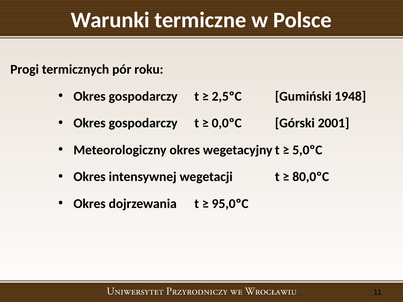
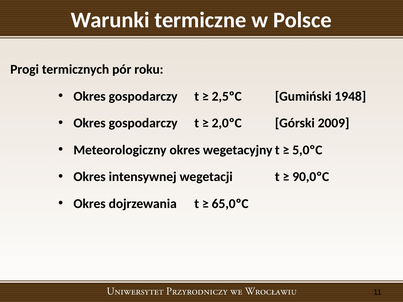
0,0ºC: 0,0ºC -> 2,0ºC
2001: 2001 -> 2009
80,0ºC: 80,0ºC -> 90,0ºC
95,0ºC: 95,0ºC -> 65,0ºC
